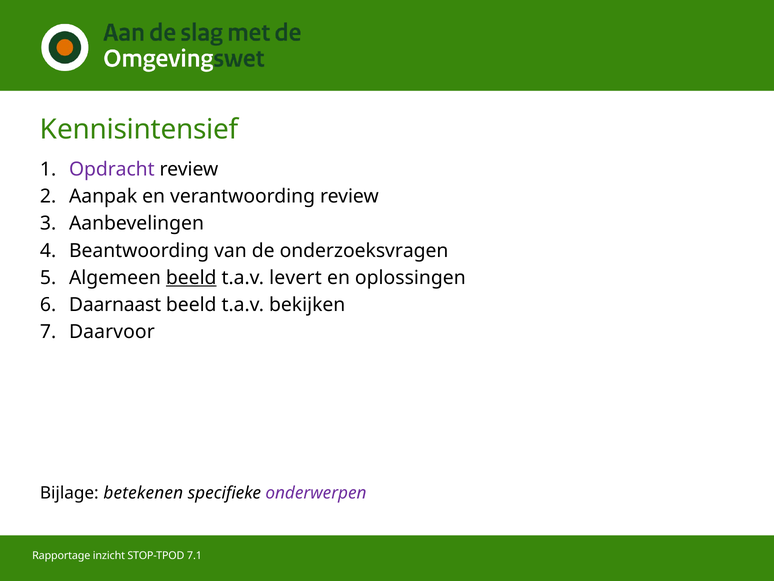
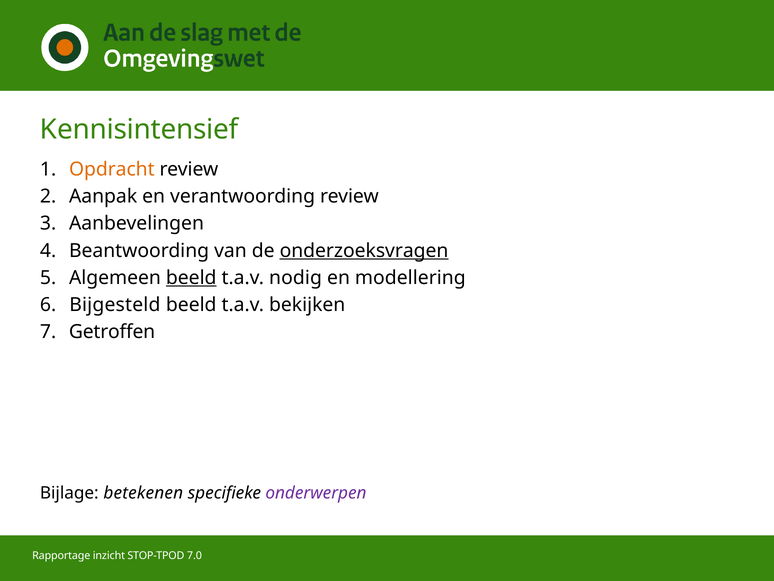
Opdracht colour: purple -> orange
onderzoeksvragen underline: none -> present
levert: levert -> nodig
oplossingen: oplossingen -> modellering
Daarnaast: Daarnaast -> Bijgesteld
Daarvoor: Daarvoor -> Getroffen
7.1: 7.1 -> 7.0
